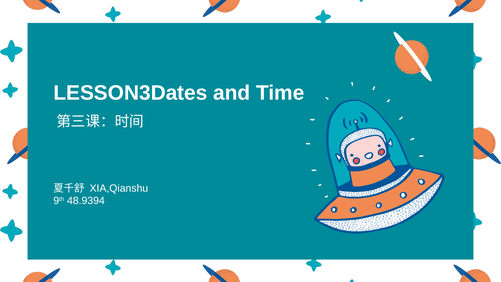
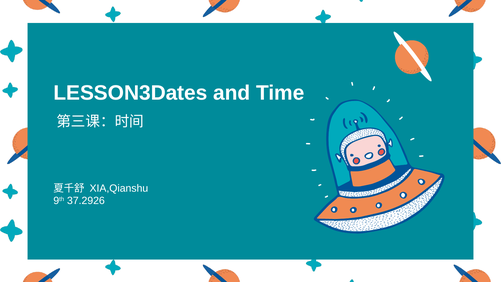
48.9394: 48.9394 -> 37.2926
